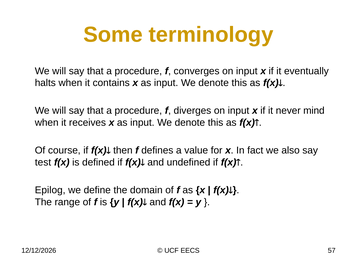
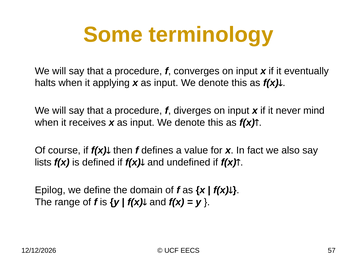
contains: contains -> applying
test: test -> lists
